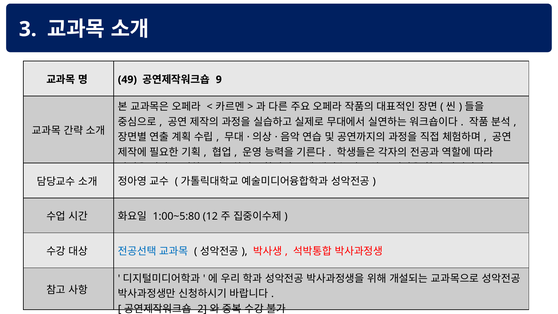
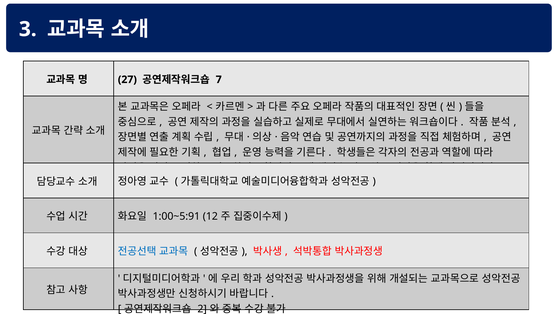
49: 49 -> 27
9: 9 -> 7
1:00~5:80: 1:00~5:80 -> 1:00~5:91
